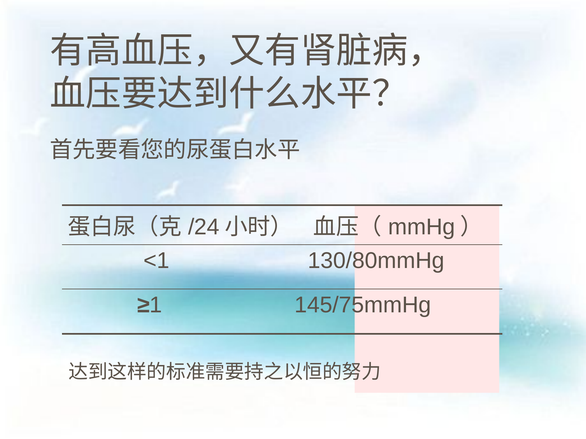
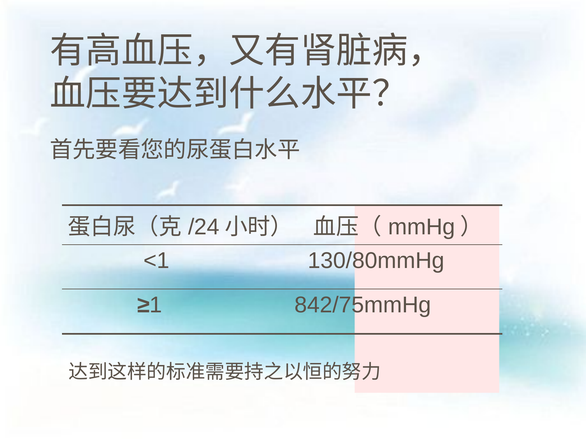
145/75mmHg: 145/75mmHg -> 842/75mmHg
